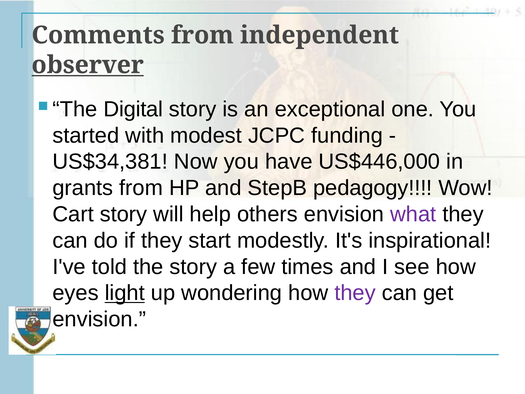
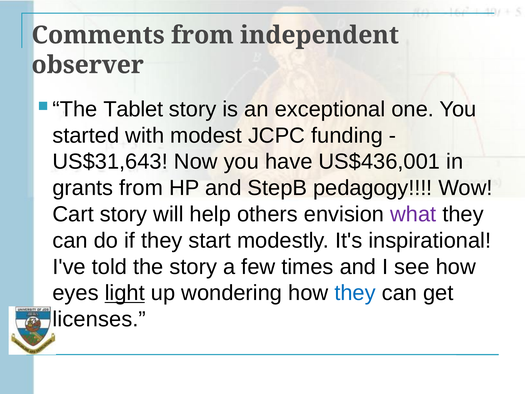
observer underline: present -> none
Digital: Digital -> Tablet
US$34,381: US$34,381 -> US$31,643
US$446,000: US$446,000 -> US$436,001
they at (355, 293) colour: purple -> blue
envision at (99, 319): envision -> licenses
